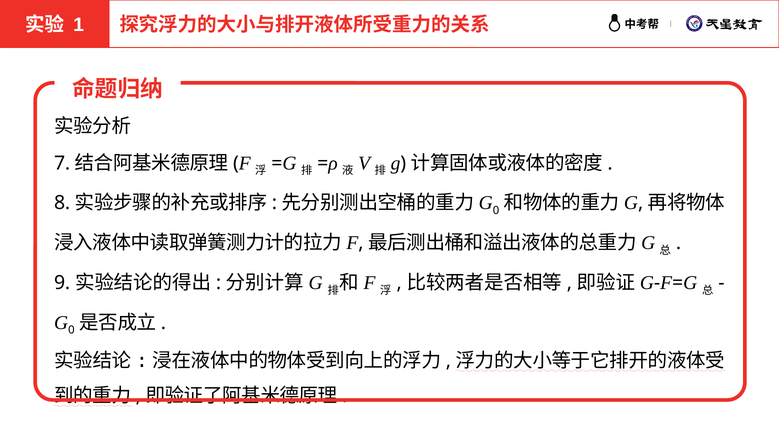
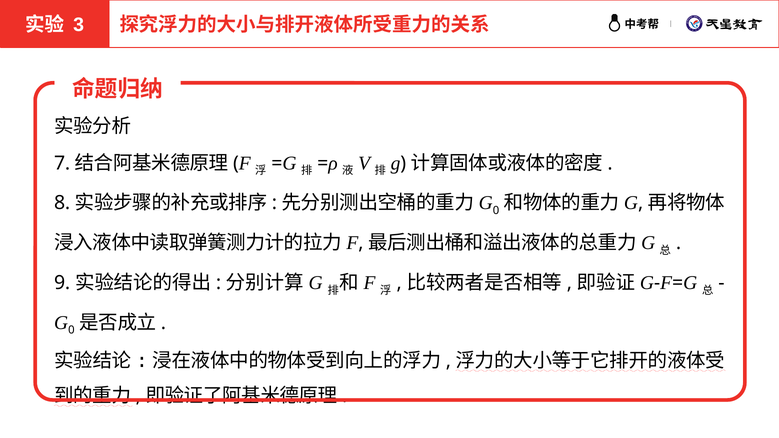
1: 1 -> 3
